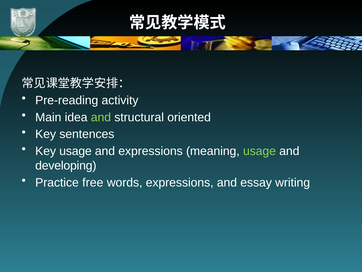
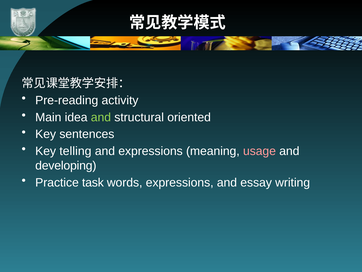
Key usage: usage -> telling
usage at (259, 151) colour: light green -> pink
free: free -> task
